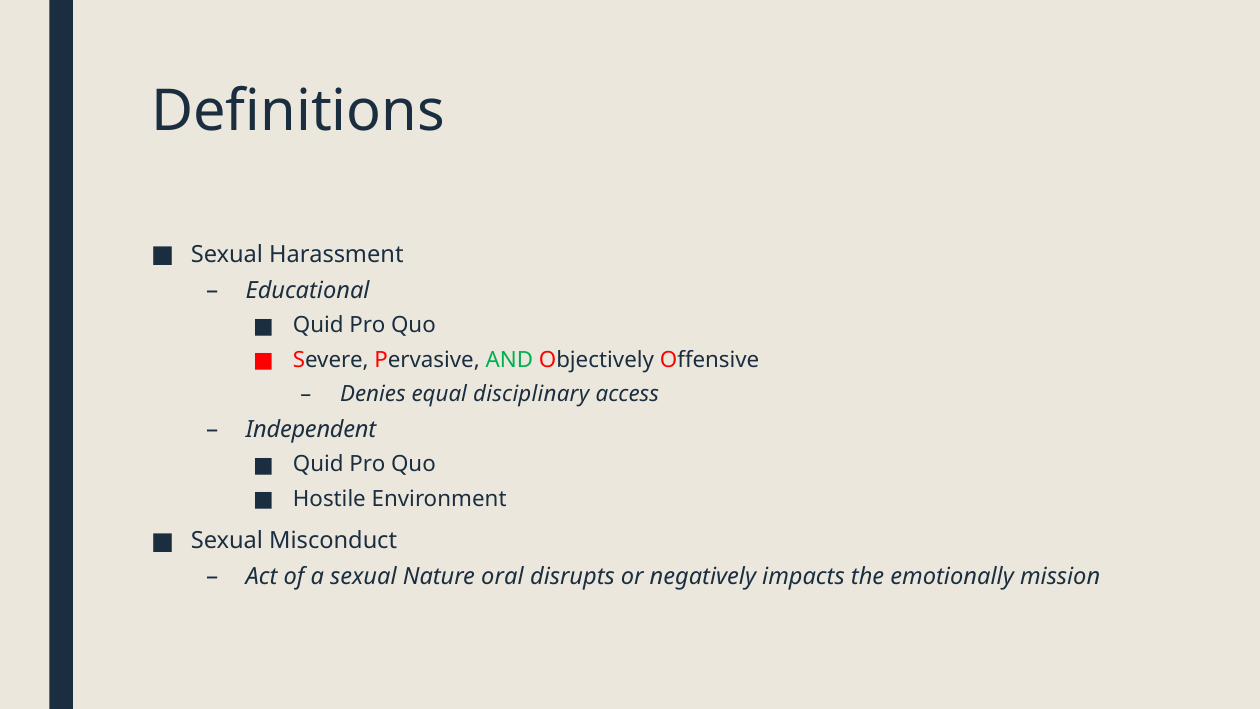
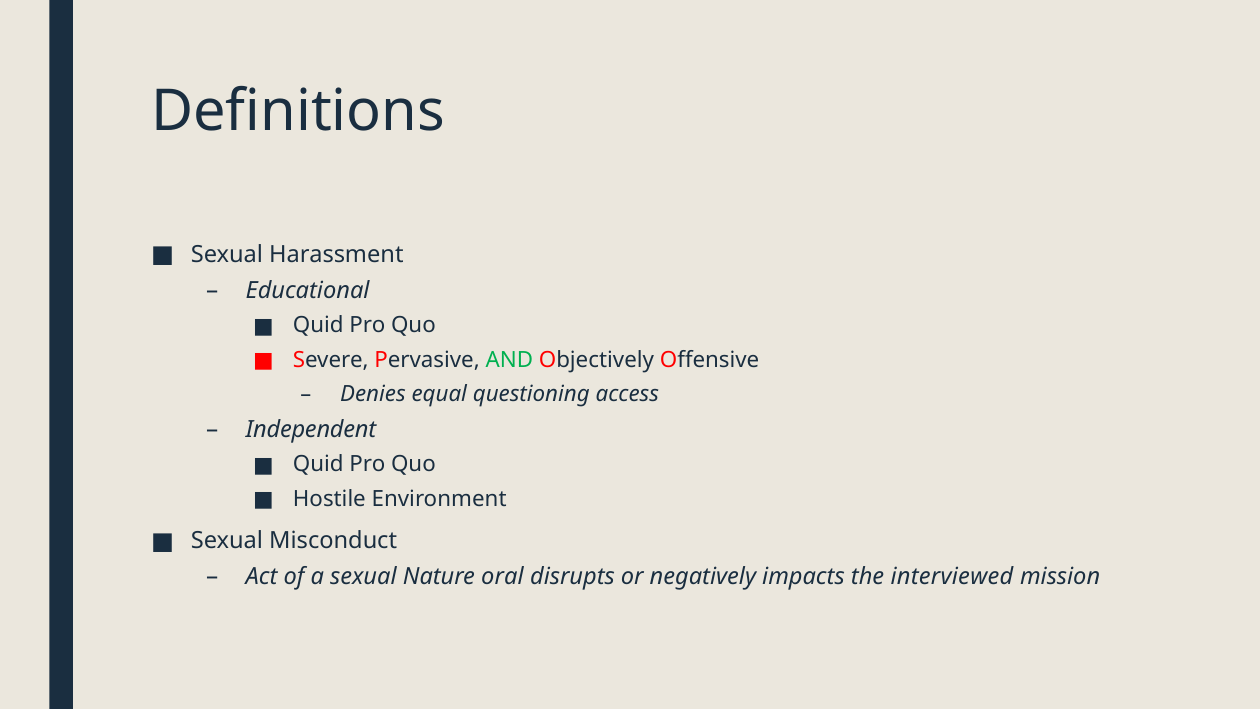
disciplinary: disciplinary -> questioning
emotionally: emotionally -> interviewed
